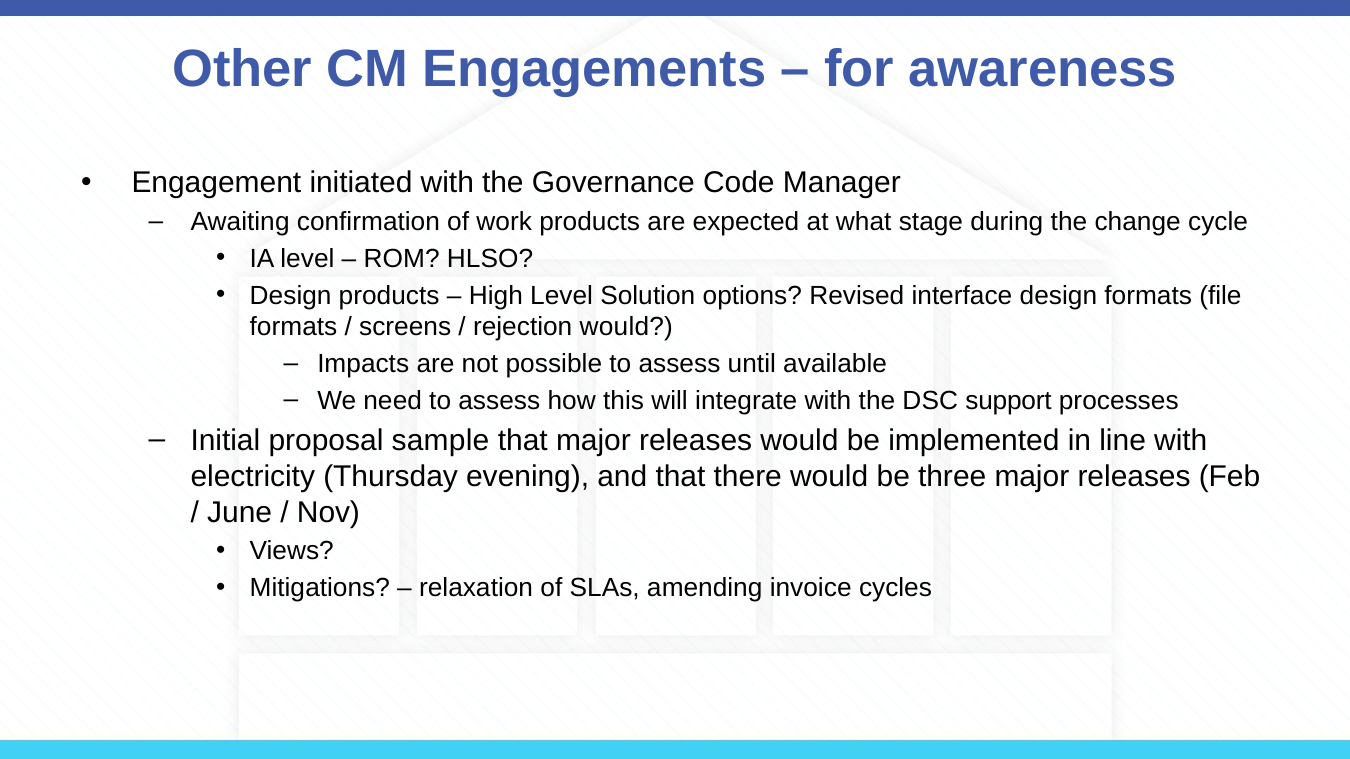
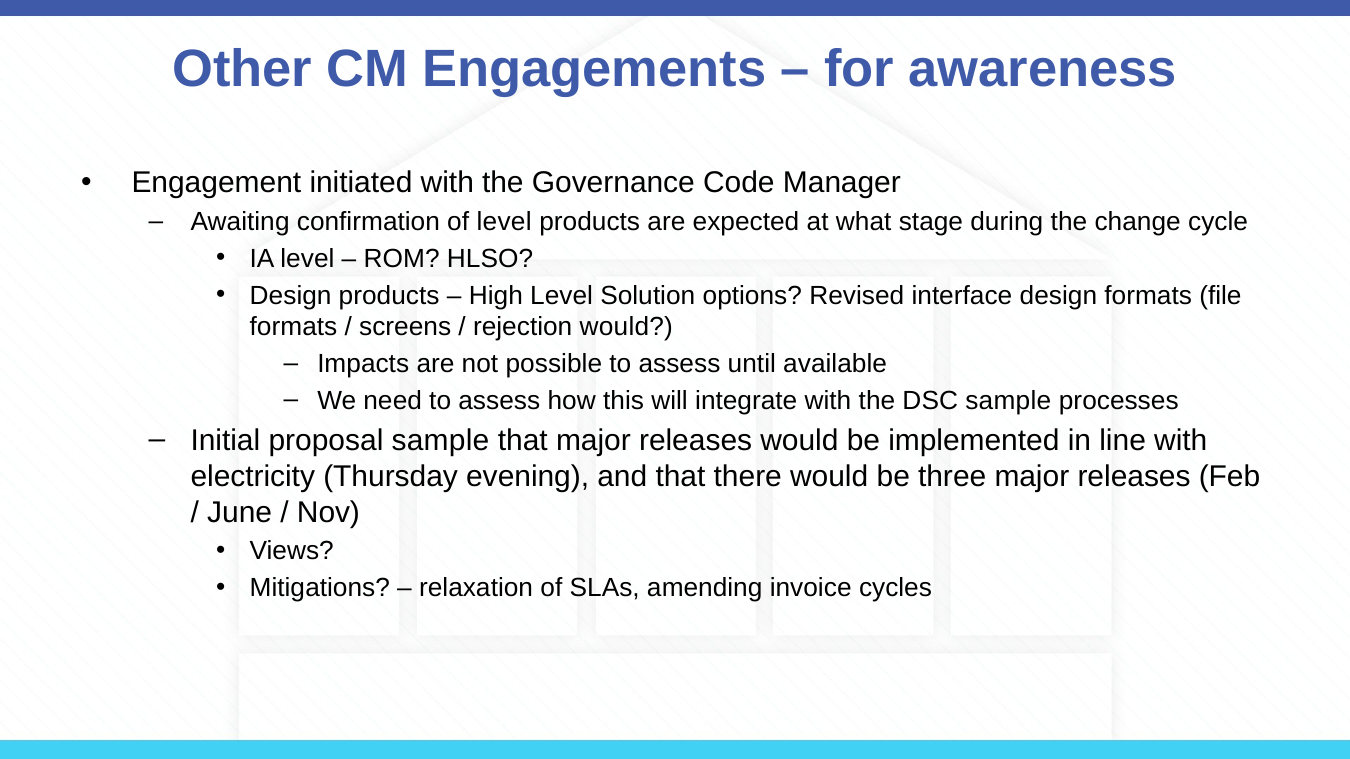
of work: work -> level
DSC support: support -> sample
